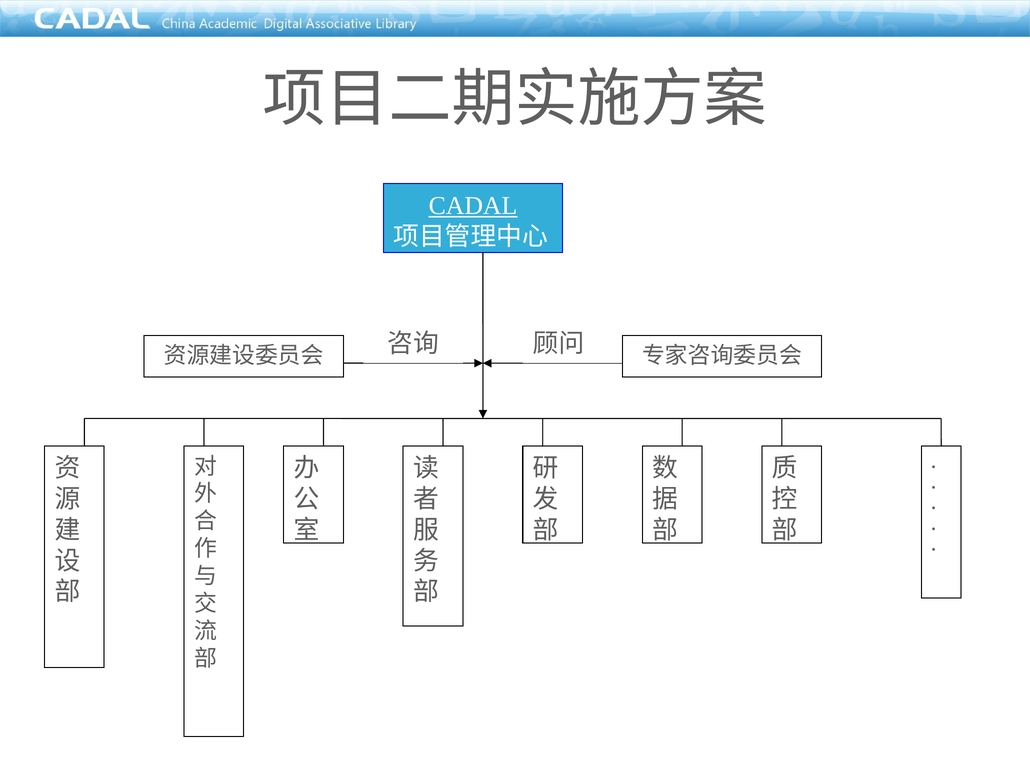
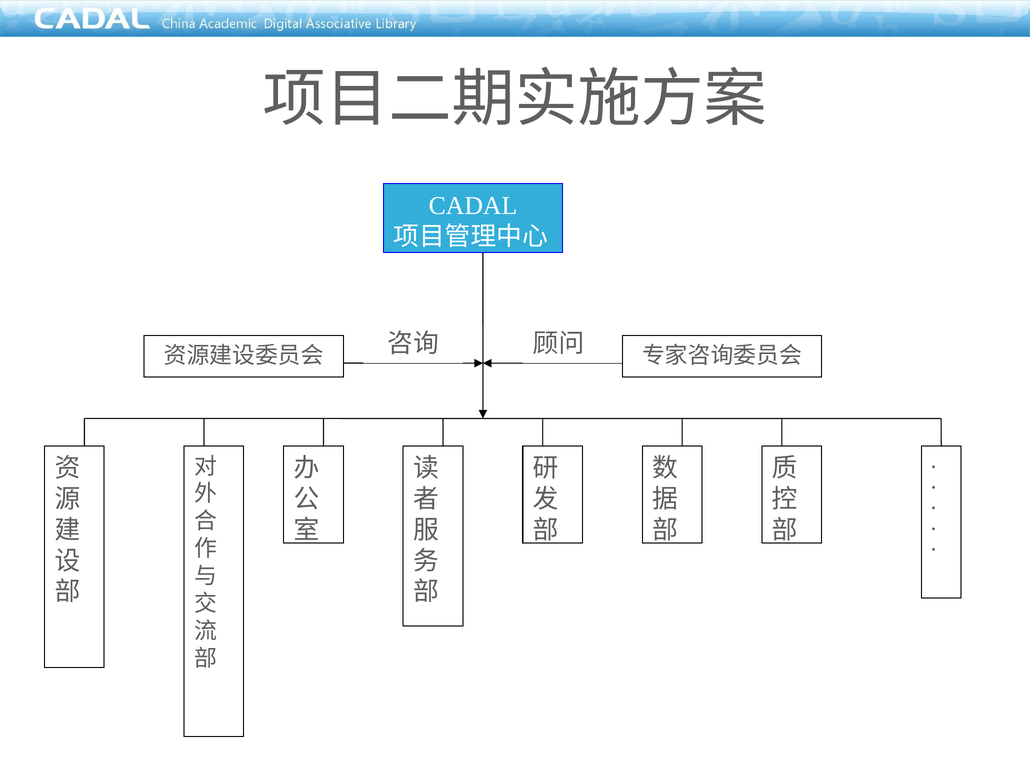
CADAL underline: present -> none
